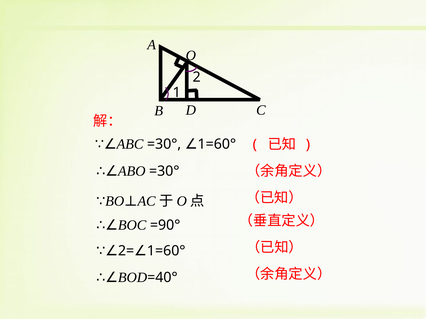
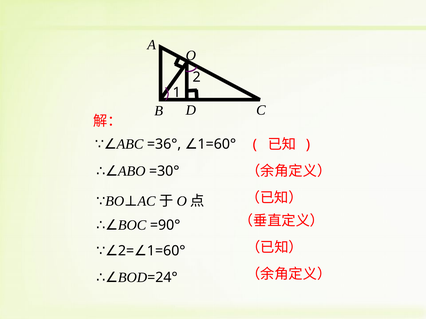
∵∠ABC =30°: =30° -> =36°
=40°: =40° -> =24°
